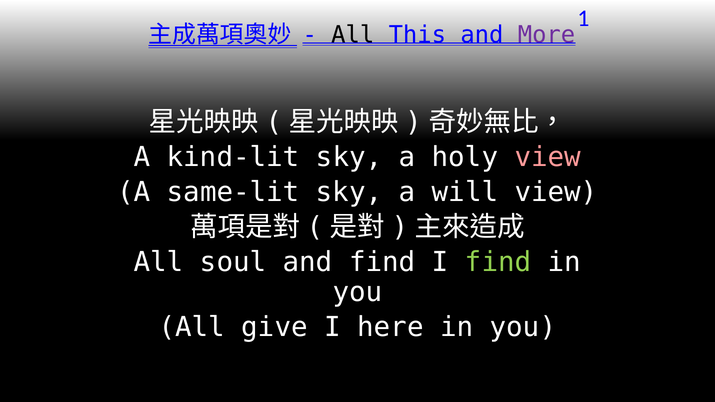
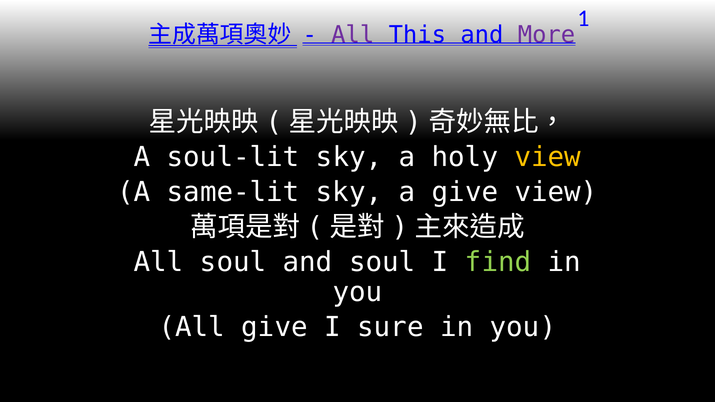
All at (353, 35) colour: black -> purple
kind-lit: kind-lit -> soul-lit
view at (548, 157) colour: pink -> yellow
a will: will -> give
and find: find -> soul
here: here -> sure
